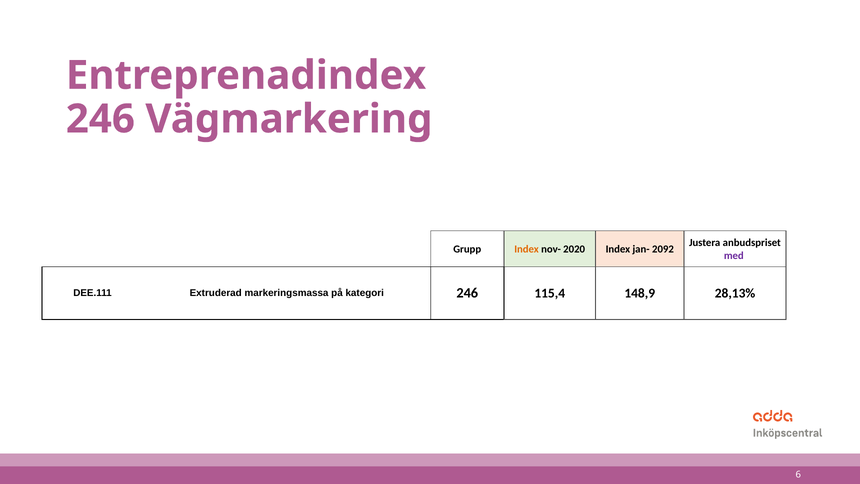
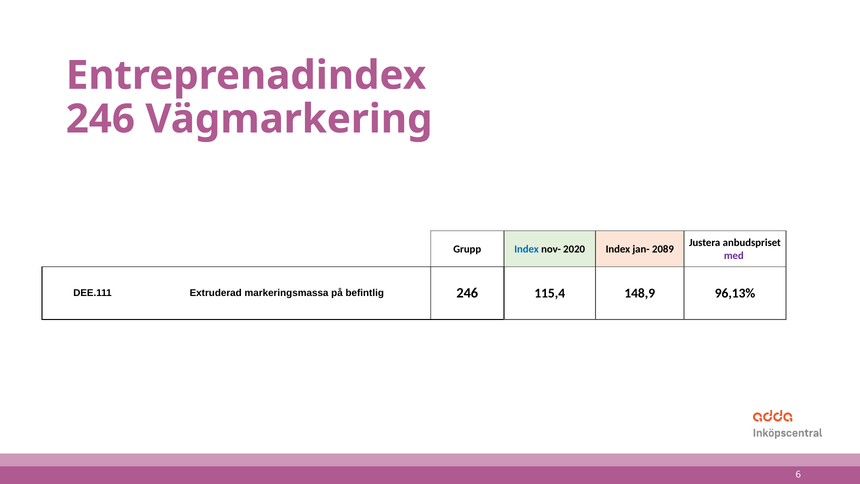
Index at (527, 249) colour: orange -> blue
2092: 2092 -> 2089
kategori: kategori -> befintlig
28,13%: 28,13% -> 96,13%
